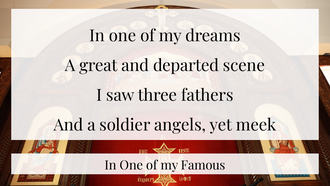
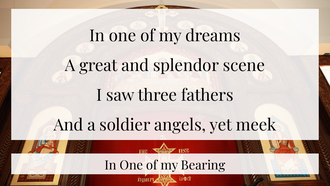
departed: departed -> splendor
Famous: Famous -> Bearing
